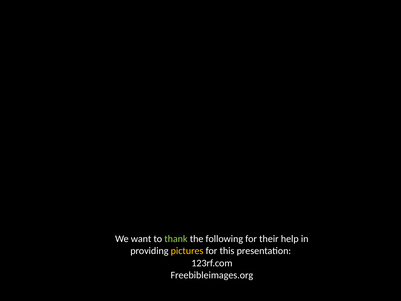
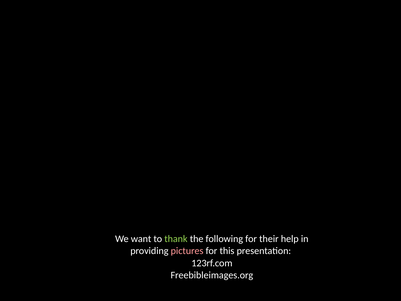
pictures colour: yellow -> pink
